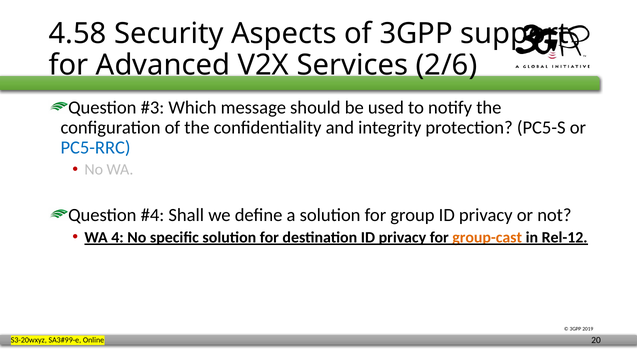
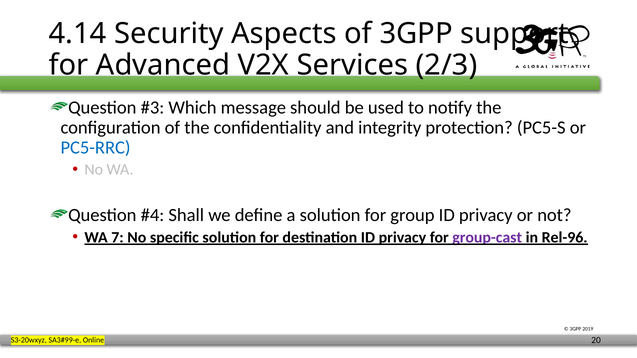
4.58: 4.58 -> 4.14
2/6: 2/6 -> 2/3
4: 4 -> 7
group-cast colour: orange -> purple
Rel-12: Rel-12 -> Rel-96
